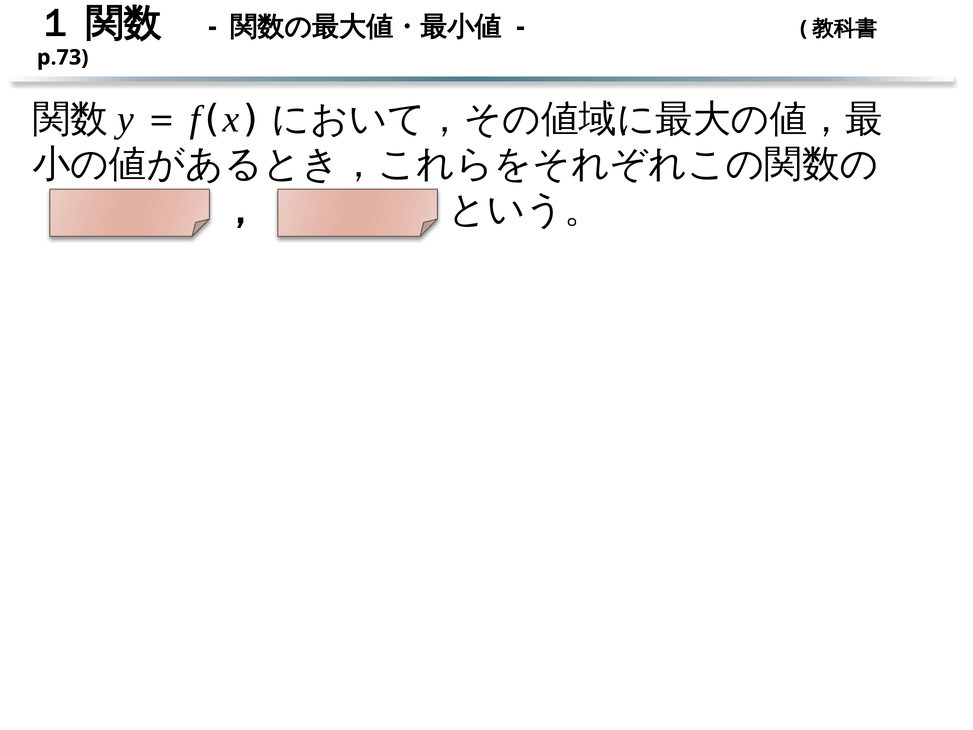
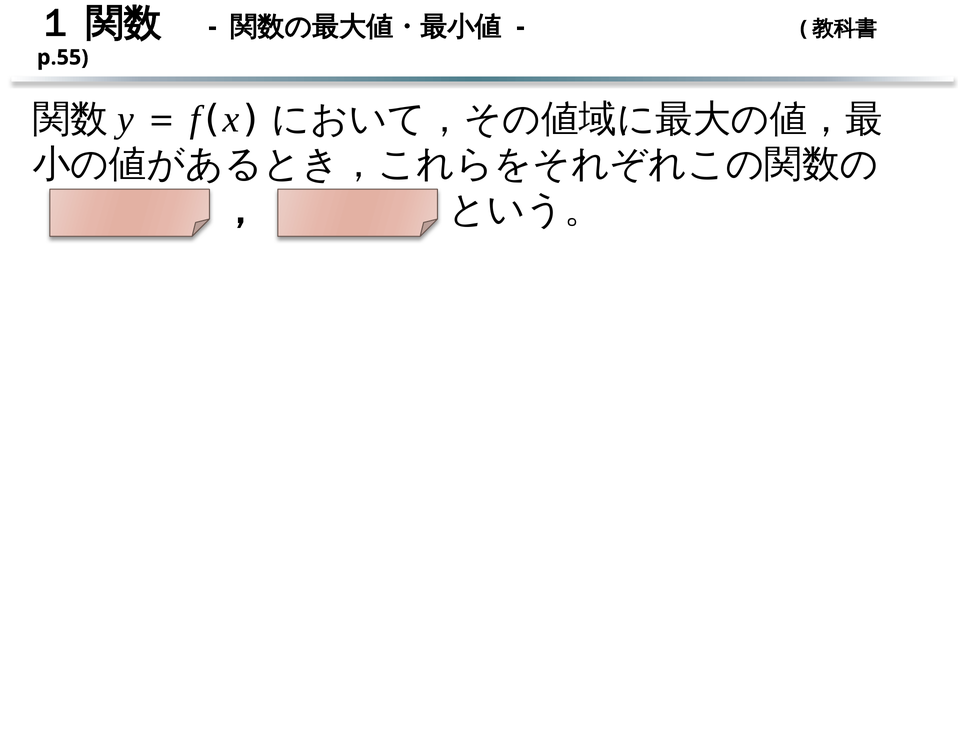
p.73: p.73 -> p.55
